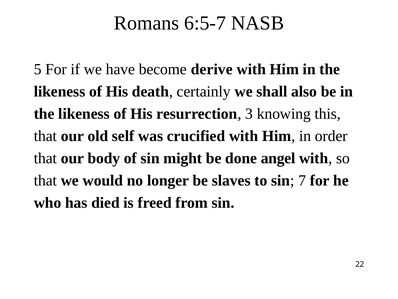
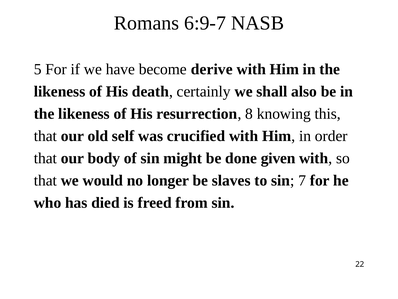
6:5-7: 6:5-7 -> 6:9-7
3: 3 -> 8
angel: angel -> given
